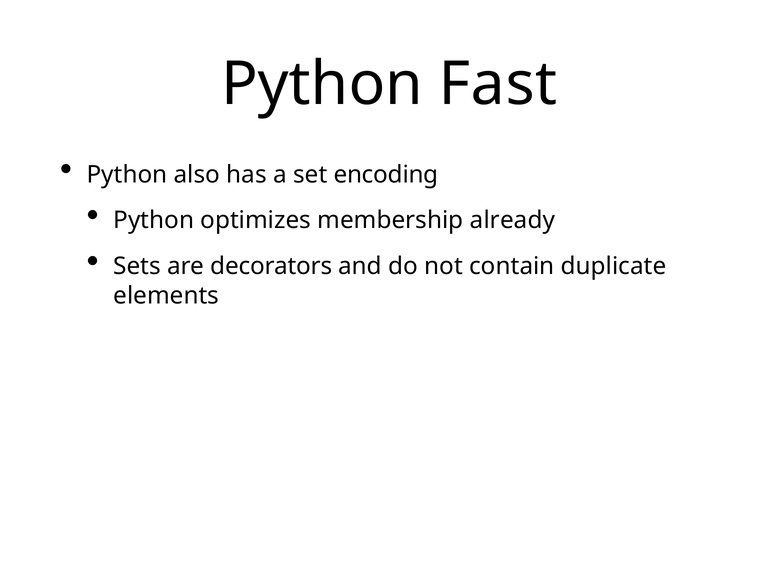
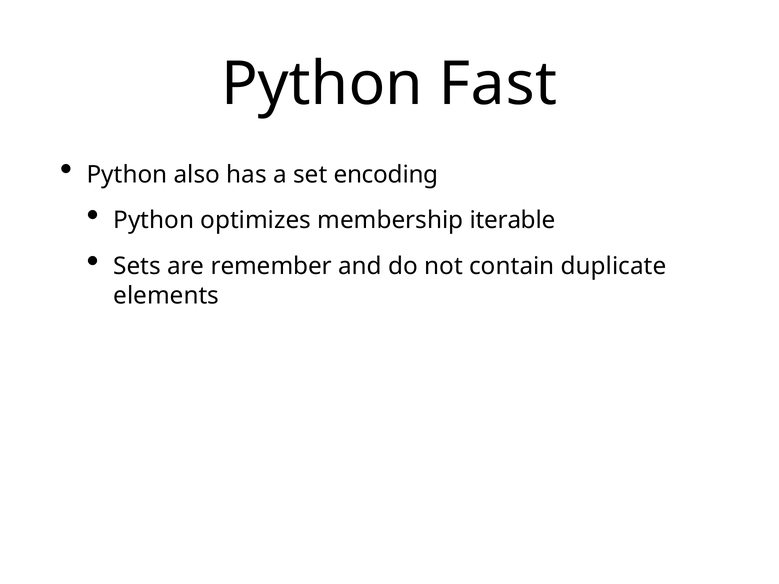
already: already -> iterable
decorators: decorators -> remember
